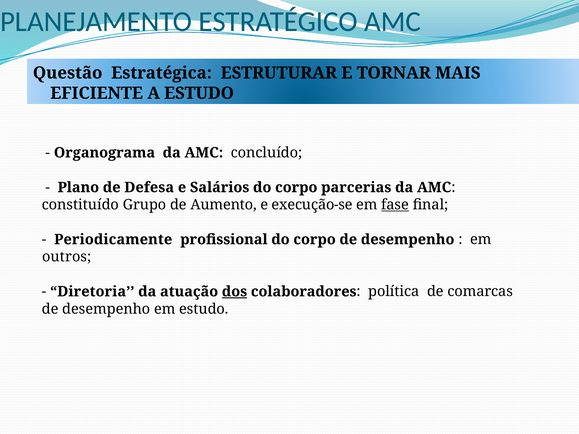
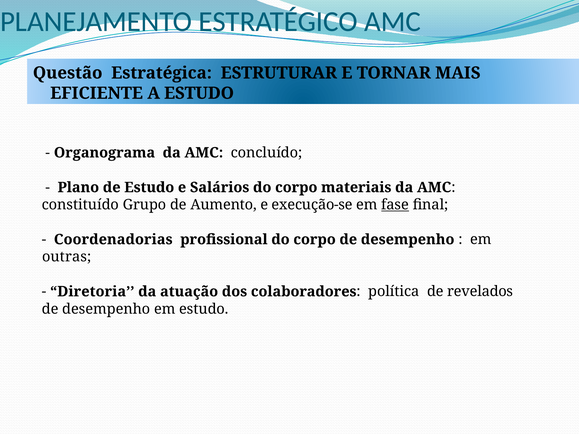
de Defesa: Defesa -> Estudo
parcerias: parcerias -> materiais
Periodicamente: Periodicamente -> Coordenadorias
outros: outros -> outras
dos underline: present -> none
comarcas: comarcas -> revelados
